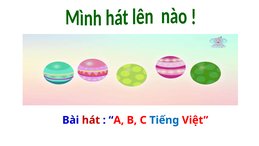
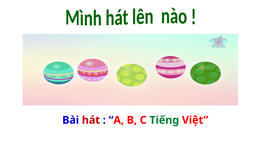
Tiếng colour: blue -> green
